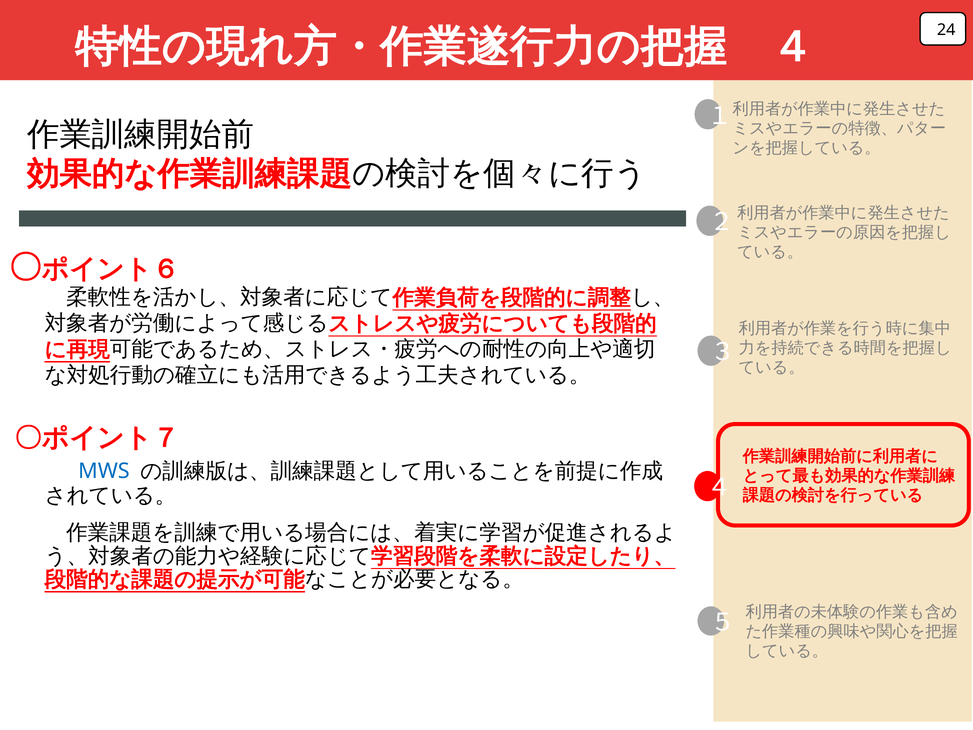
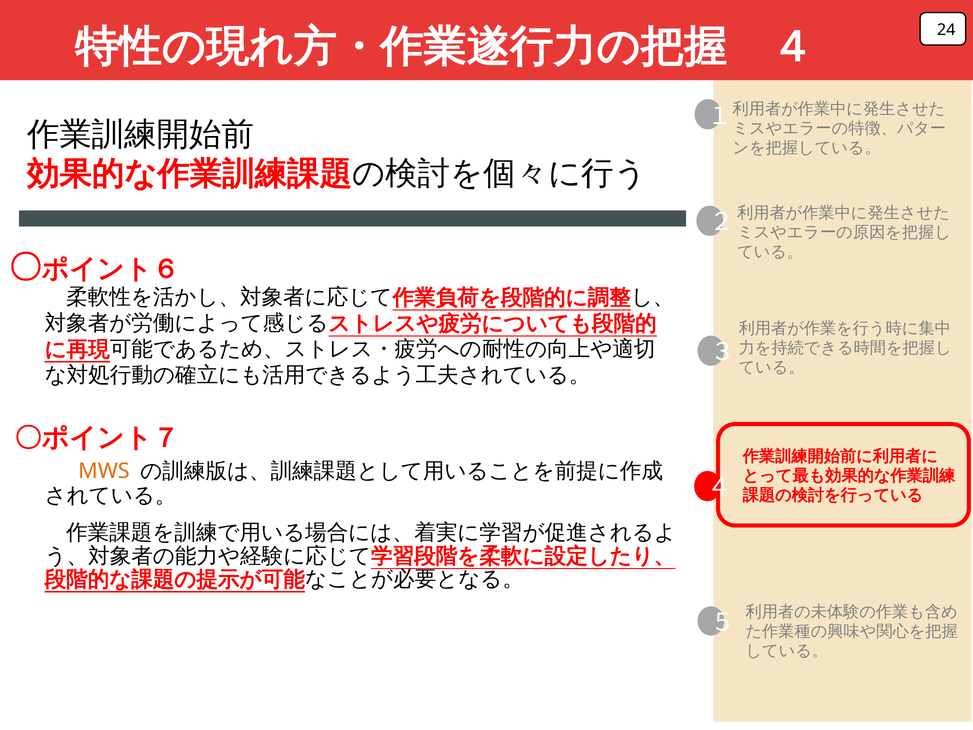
MWS colour: blue -> orange
